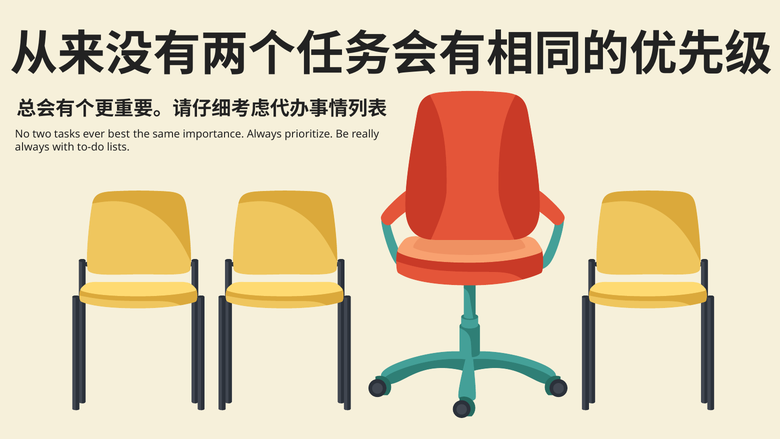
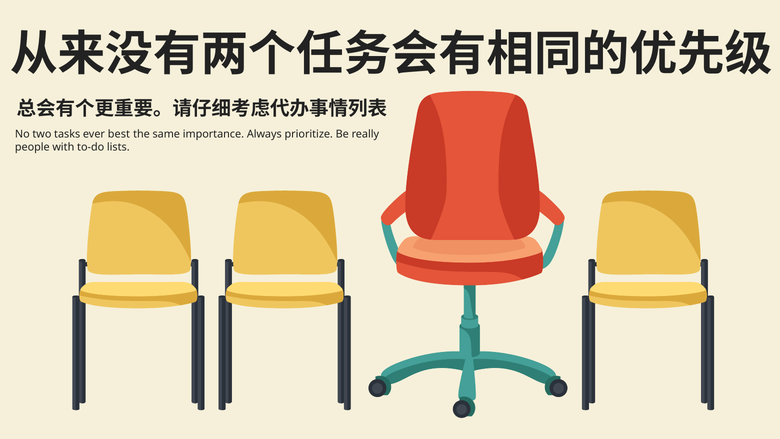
always at (32, 147): always -> people
